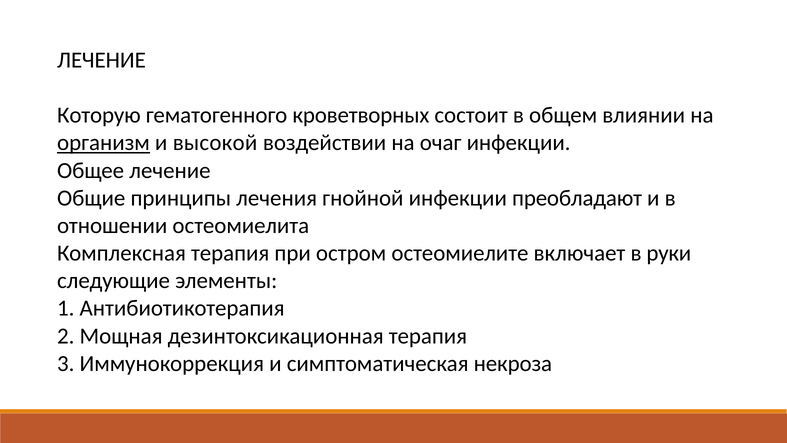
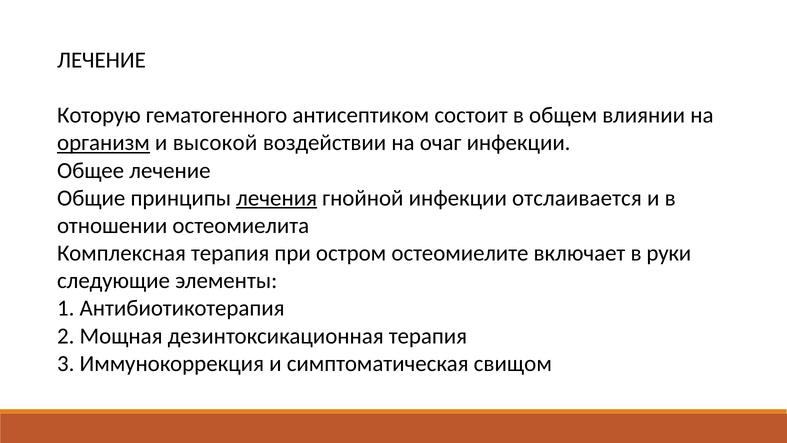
кроветворных: кроветворных -> антисептиком
лечения underline: none -> present
преобладают: преобладают -> отслаивается
некроза: некроза -> свищом
